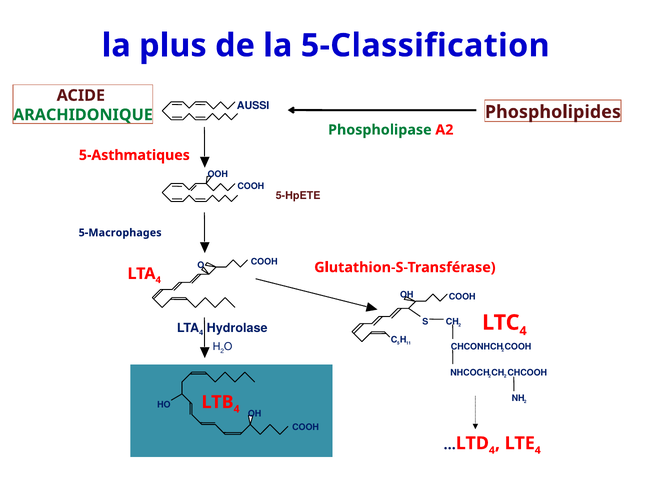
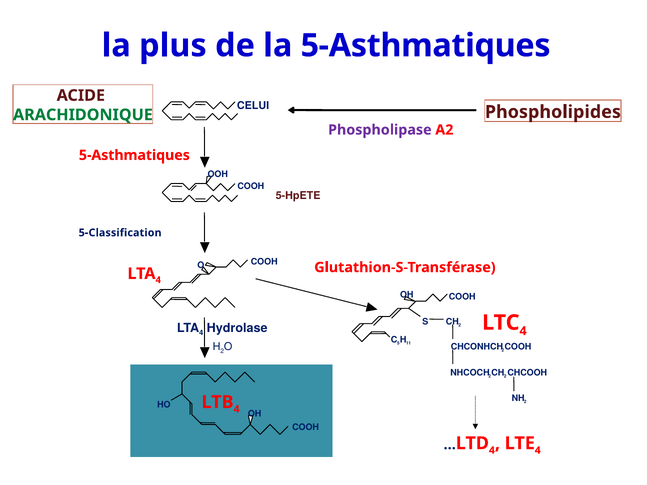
la 5-Classification: 5-Classification -> 5-Asthmatiques
AUSSI: AUSSI -> CELUI
Phospholipase colour: green -> purple
5-Macrophages: 5-Macrophages -> 5-Classification
